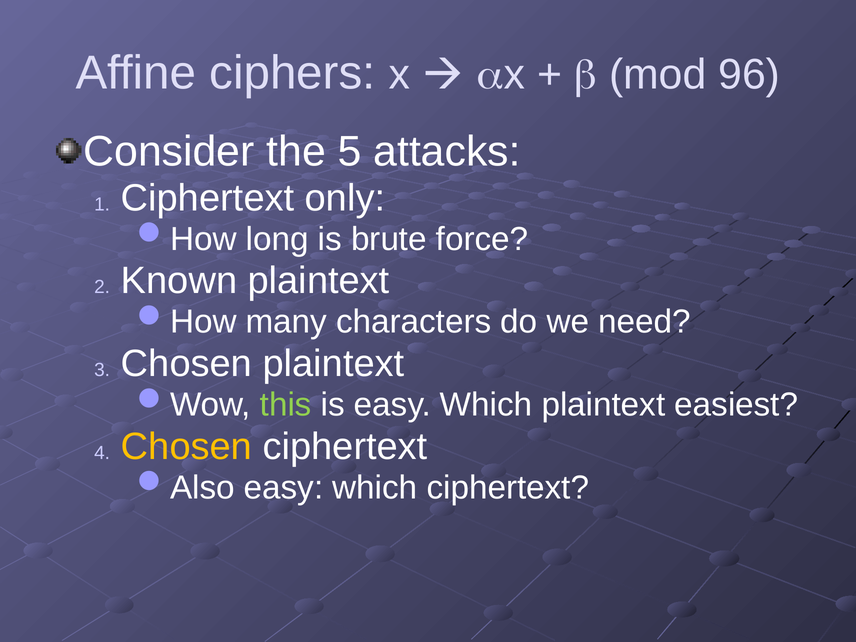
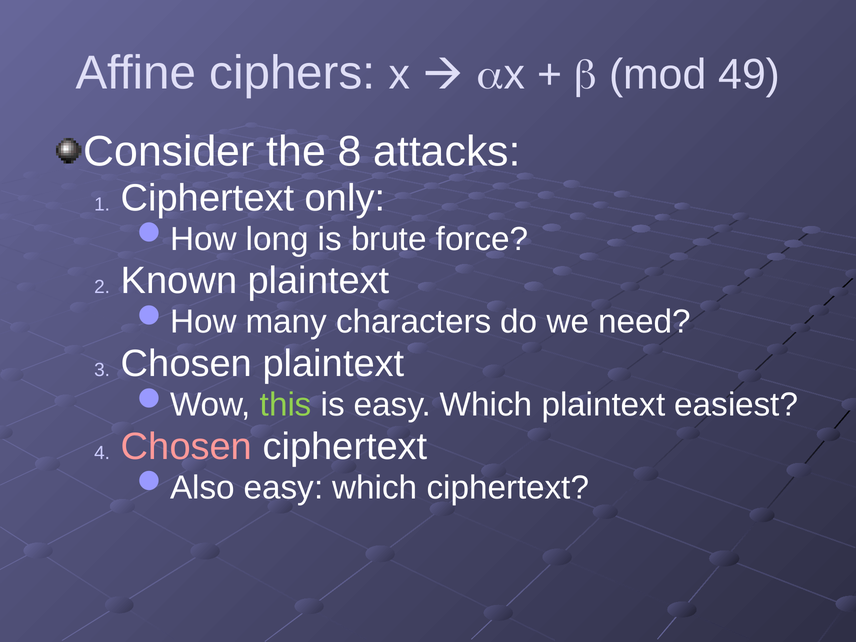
96: 96 -> 49
5: 5 -> 8
Chosen at (186, 446) colour: yellow -> pink
